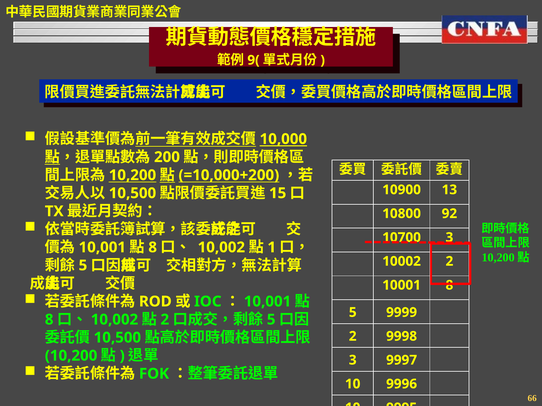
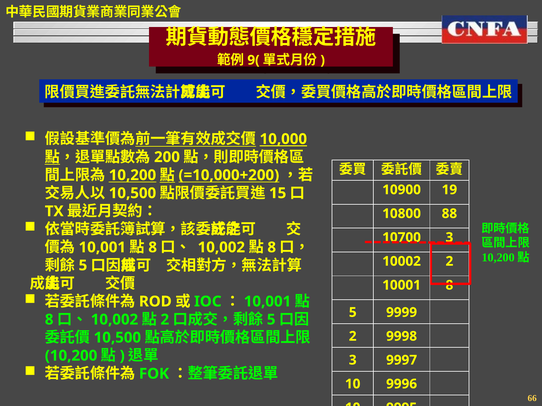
13: 13 -> 19
92: 92 -> 88
1 at (272, 248): 1 -> 8
